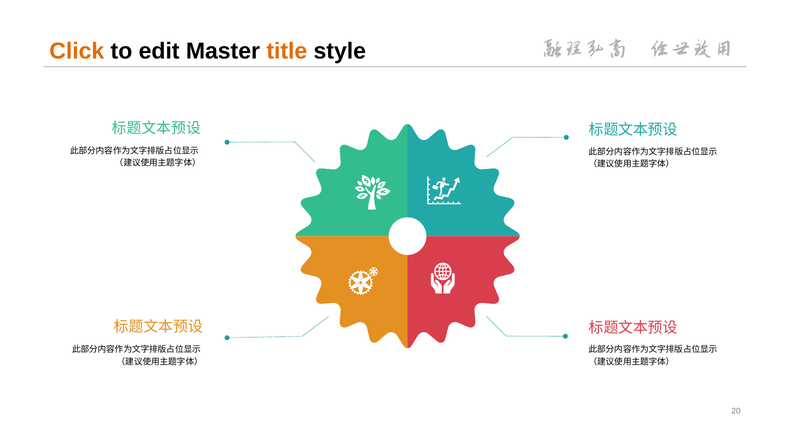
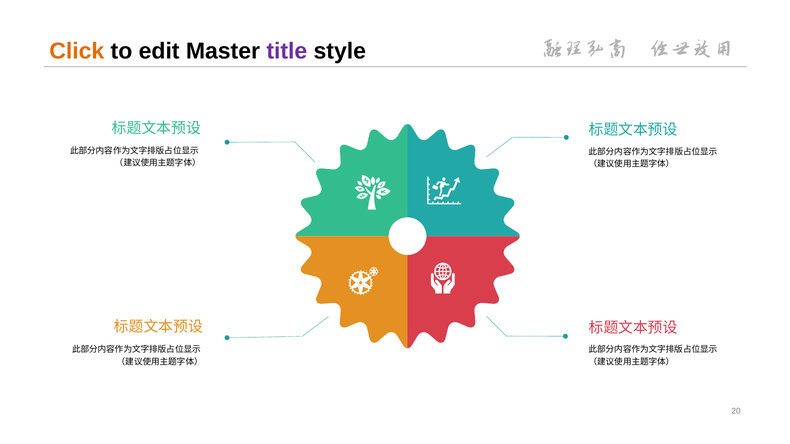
title colour: orange -> purple
